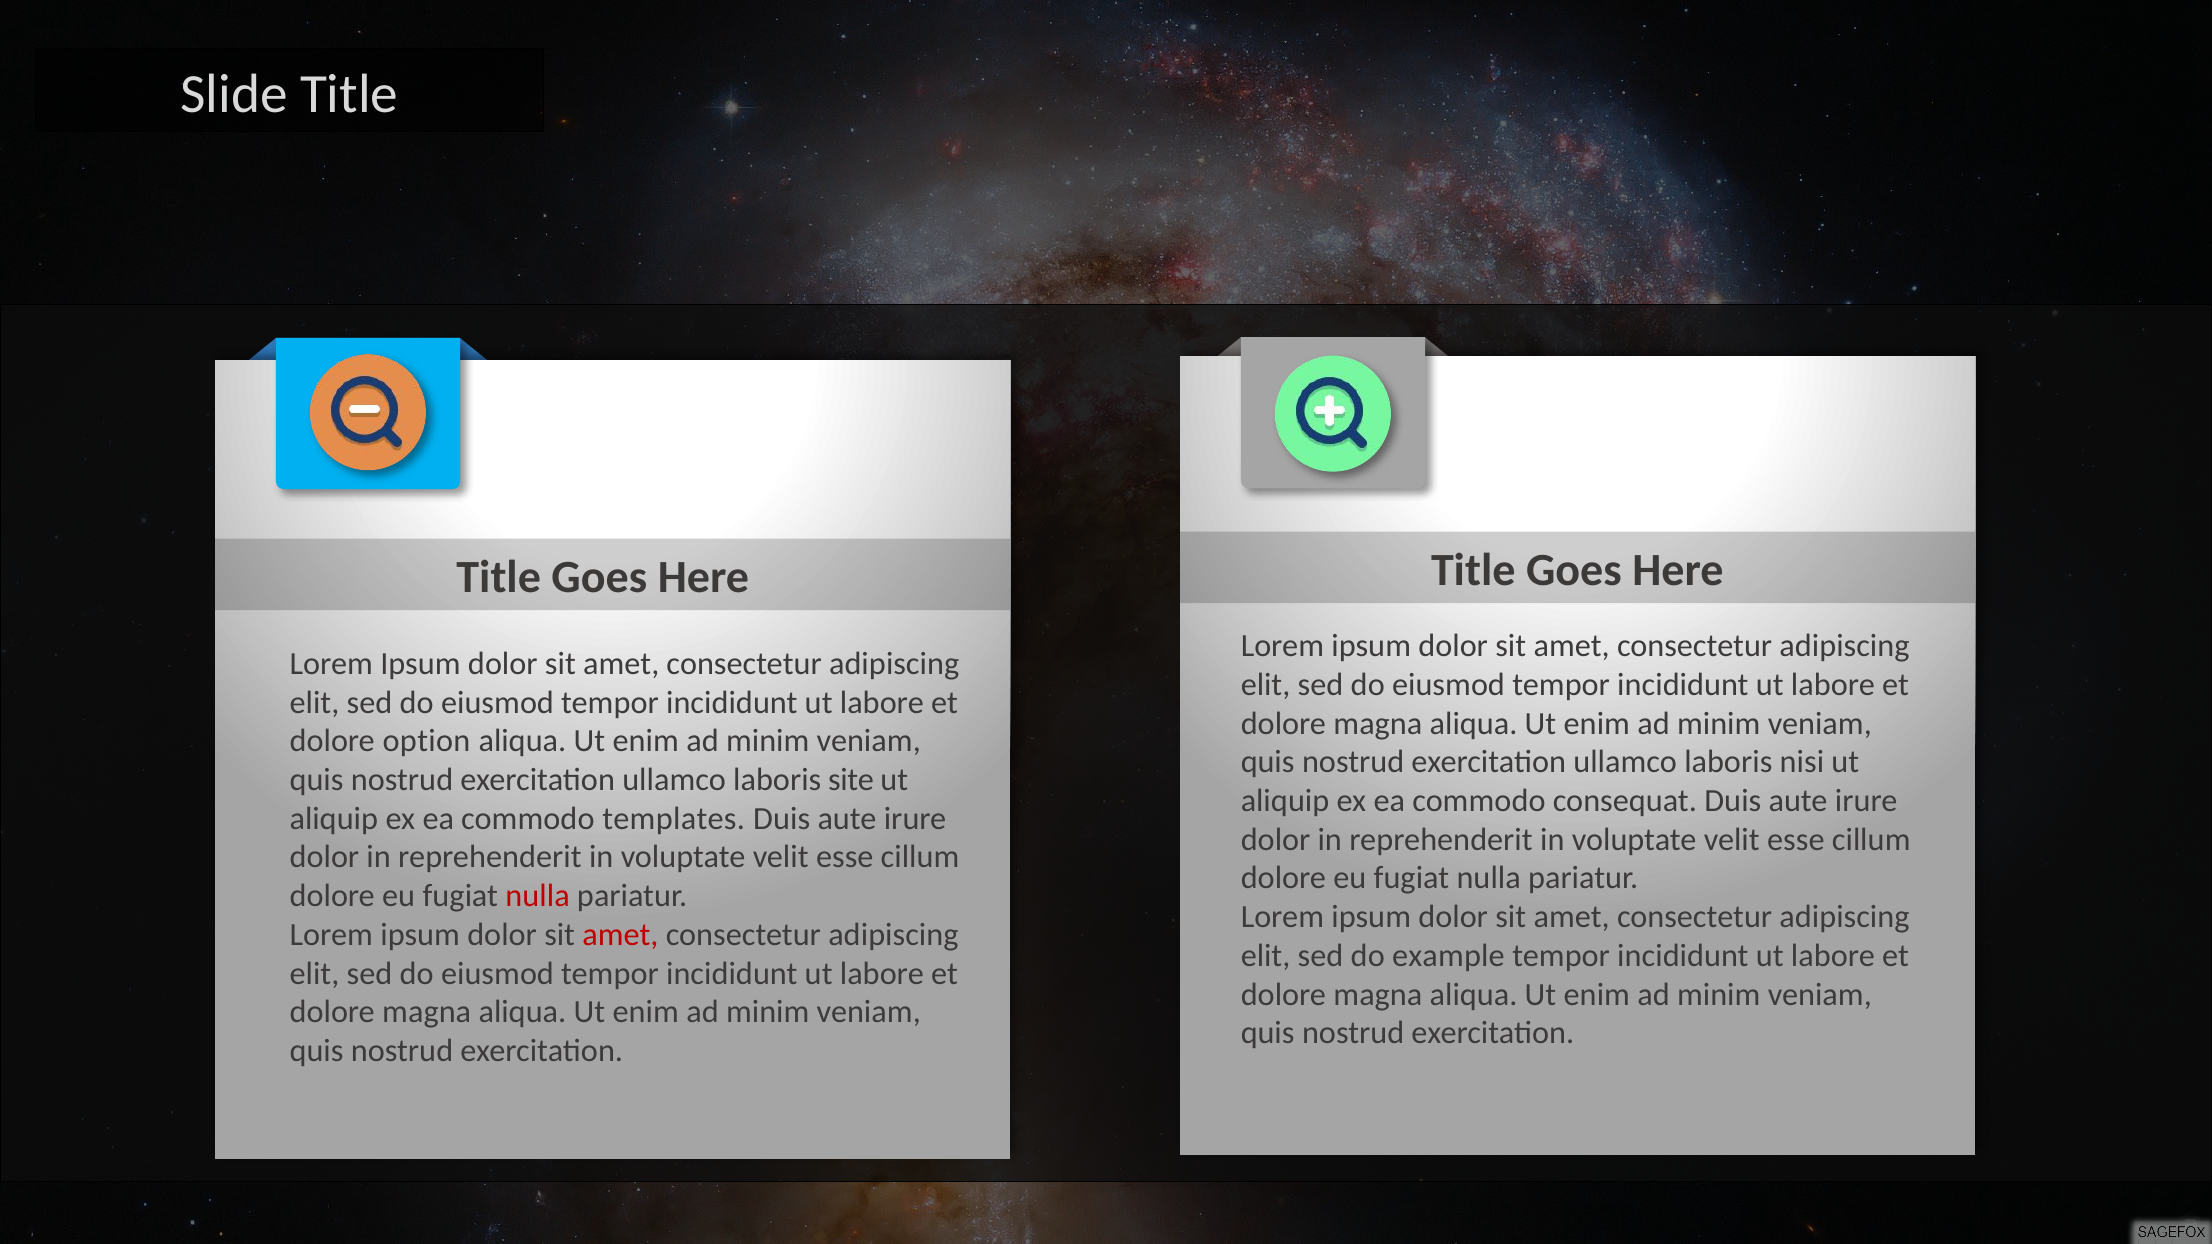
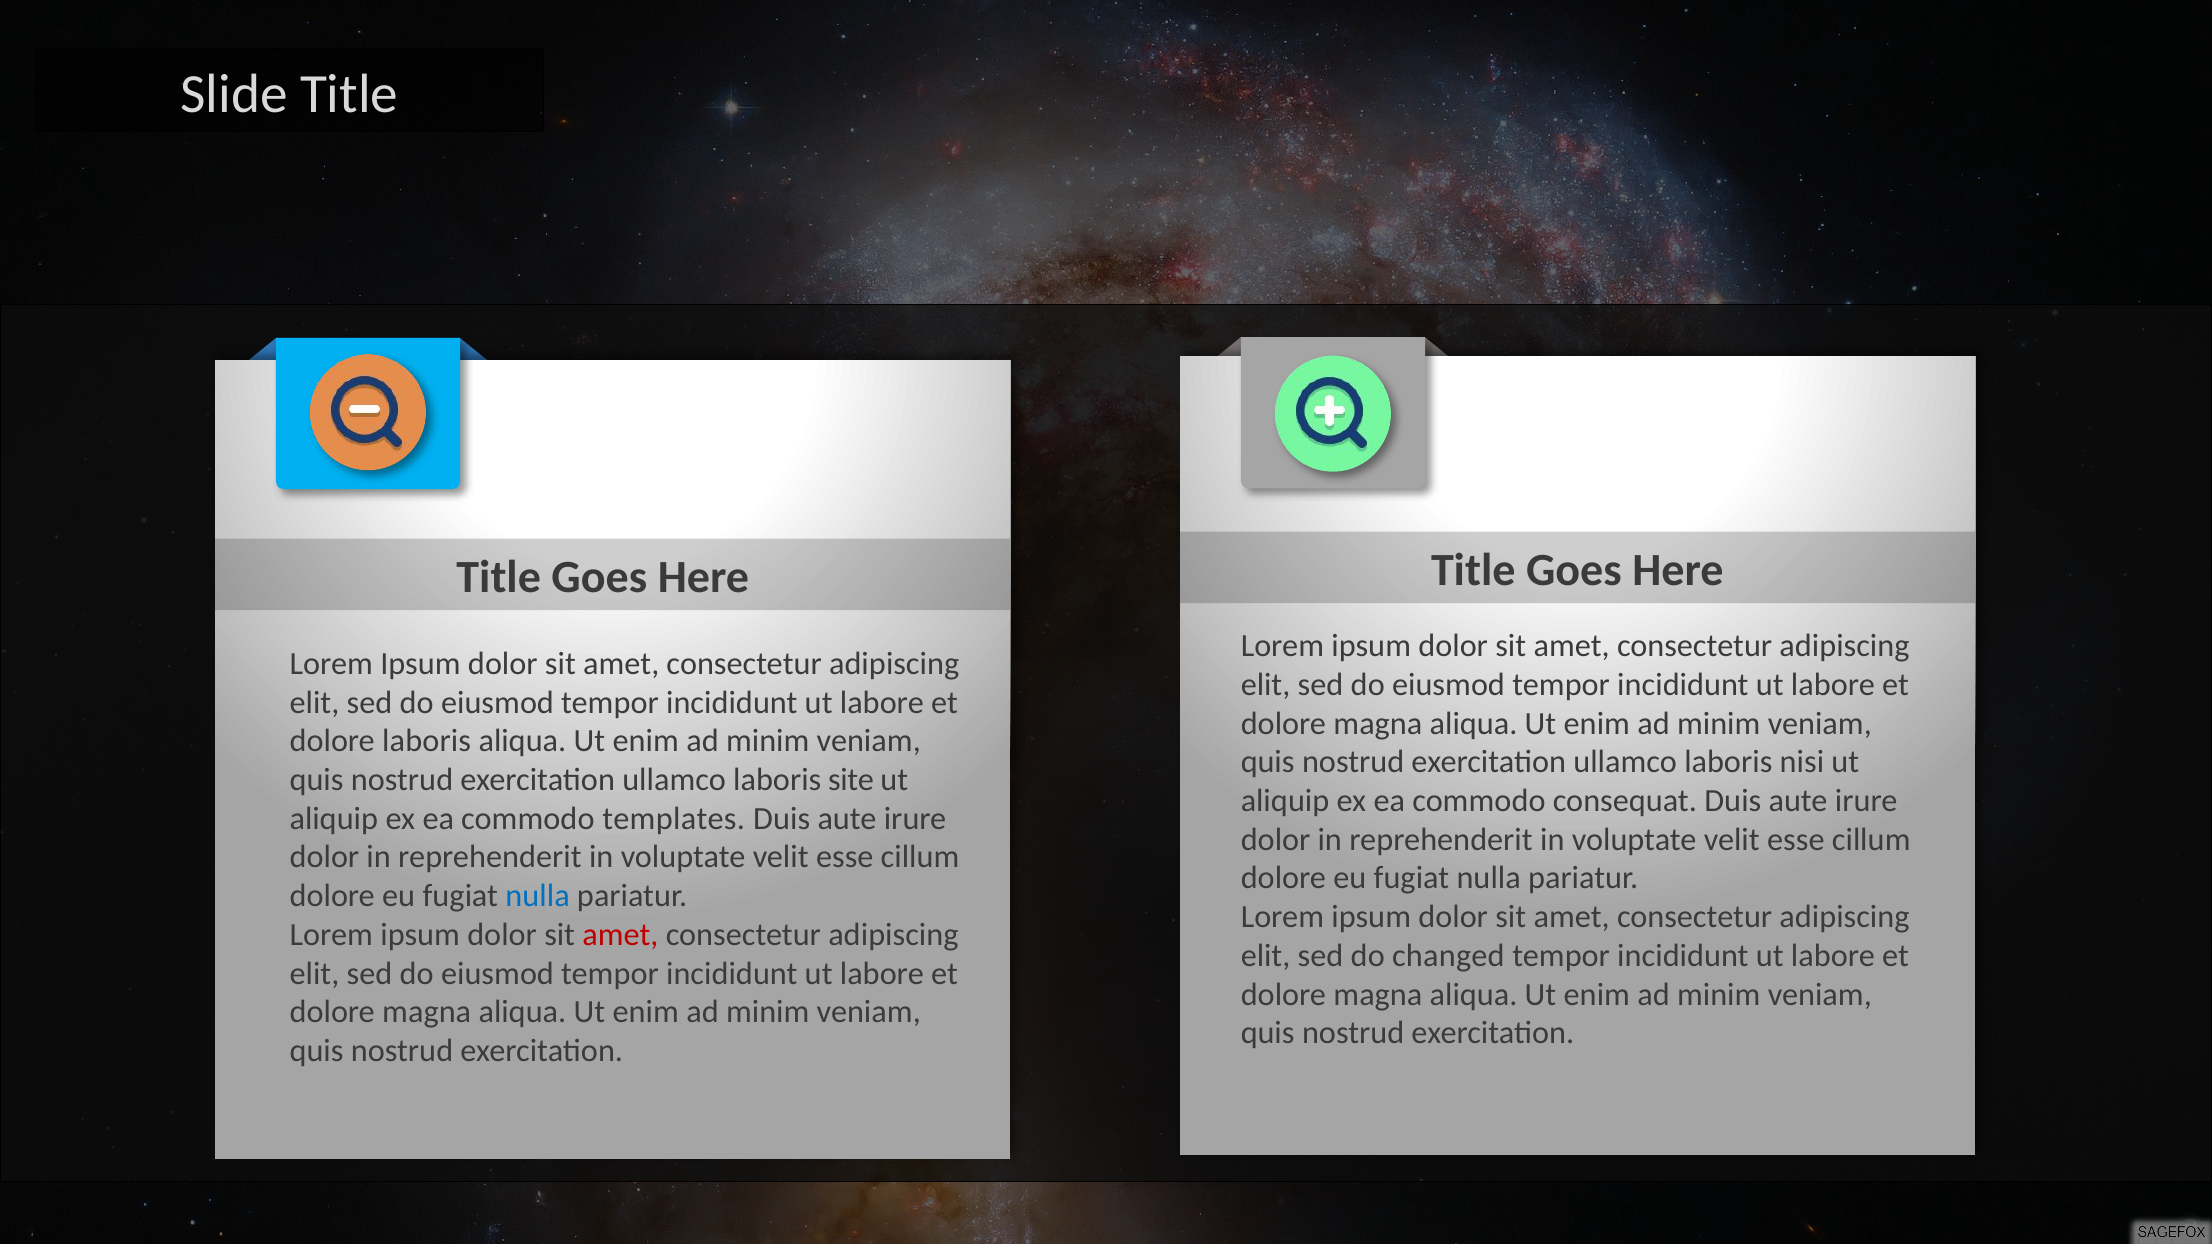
dolore option: option -> laboris
nulla at (538, 896) colour: red -> blue
example: example -> changed
